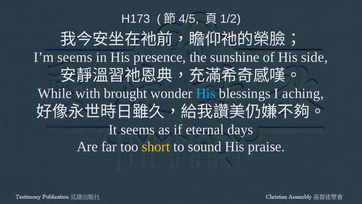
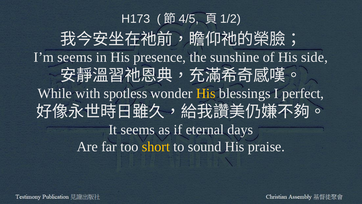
brought: brought -> spotless
His at (206, 93) colour: light blue -> yellow
aching: aching -> perfect
